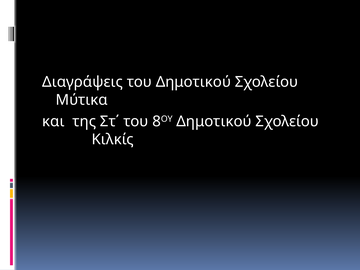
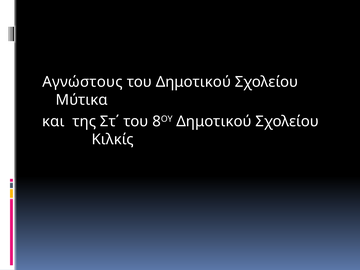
Διαγράψεις: Διαγράψεις -> Αγνώστους
